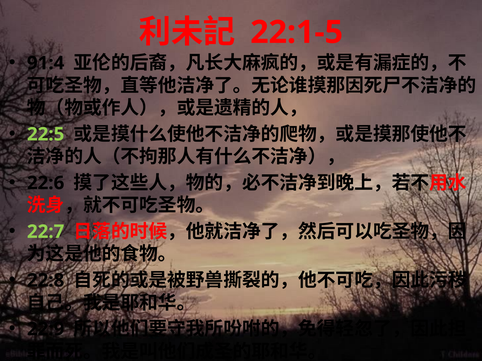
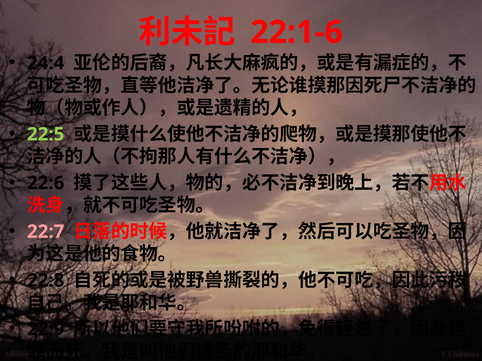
22:1-5: 22:1-5 -> 22:1-6
91:4: 91:4 -> 24:4
22:7 colour: light green -> pink
